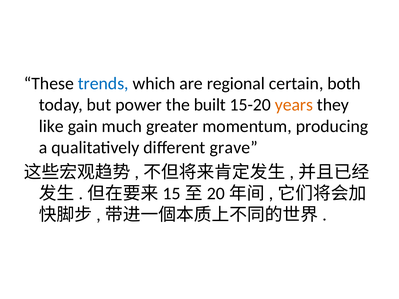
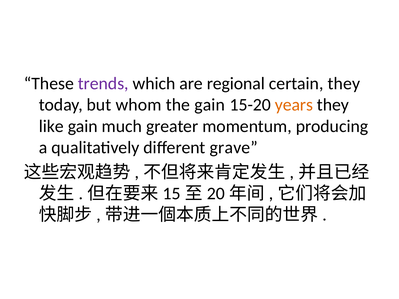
trends colour: blue -> purple
certain both: both -> they
power: power -> whom
the built: built -> gain
